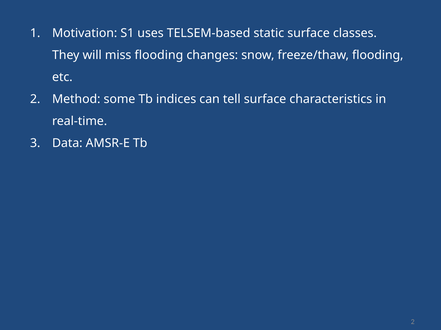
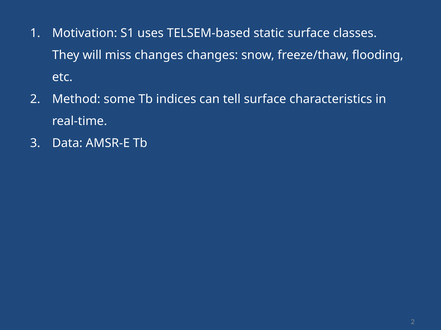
miss flooding: flooding -> changes
